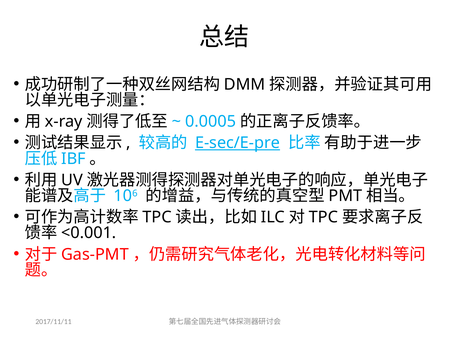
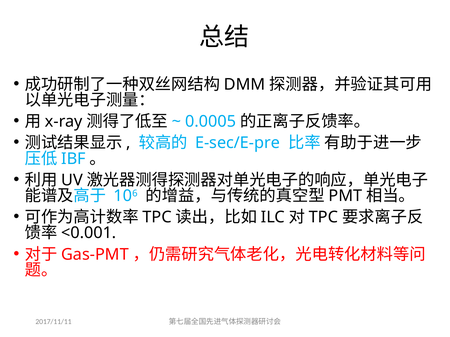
E-sec/E-pre underline: present -> none
